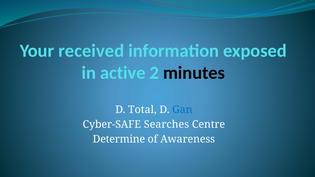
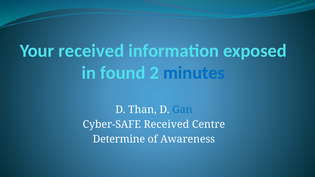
active: active -> found
minutes colour: black -> blue
Total: Total -> Than
Cyber-SAFE Searches: Searches -> Received
